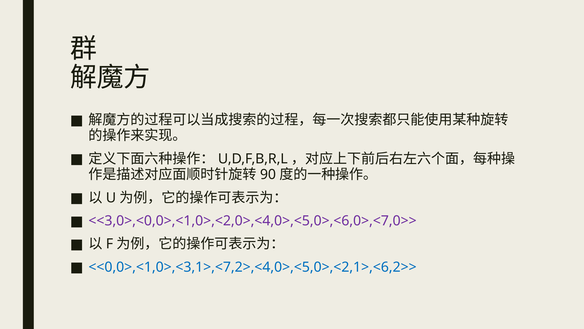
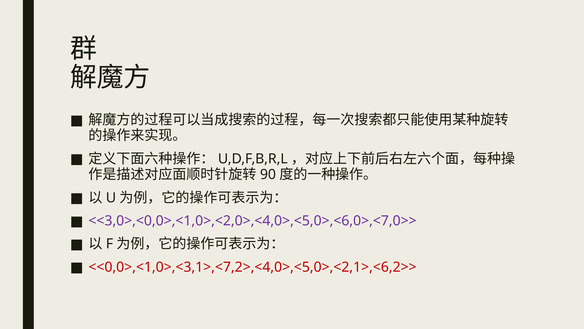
<<0,0>,<1,0>,<3,1>,<7,2>,<4,0>,<5,0>,<2,1>,<6,2>> colour: blue -> red
